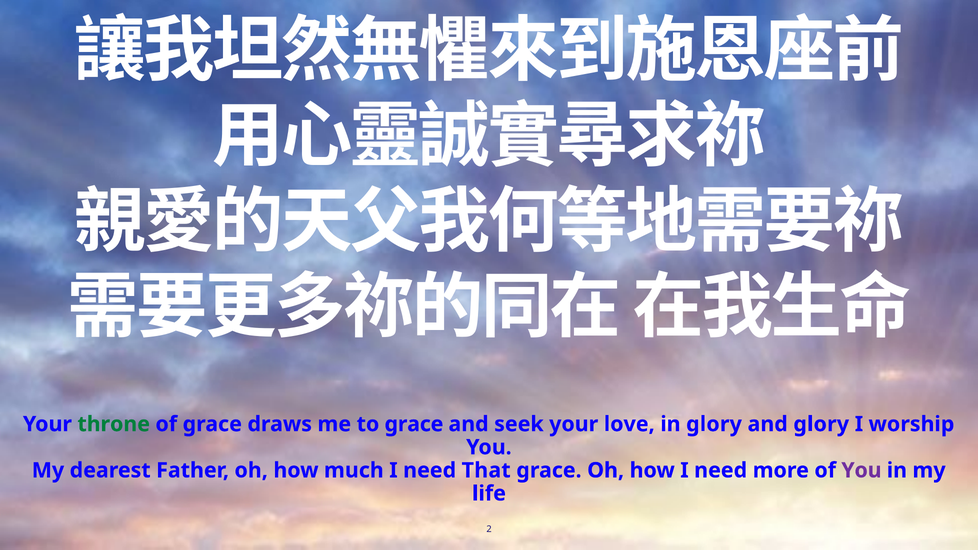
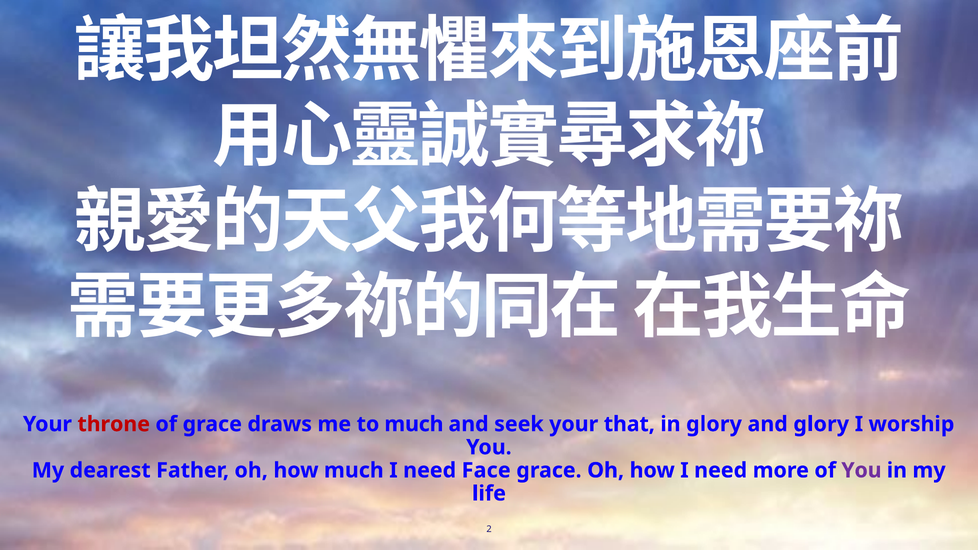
throne colour: green -> red
to grace: grace -> much
love: love -> that
That: That -> Face
